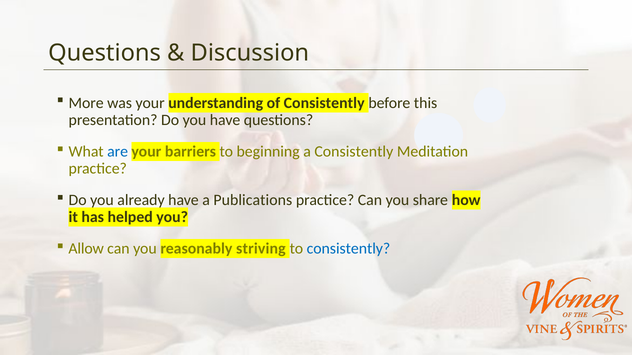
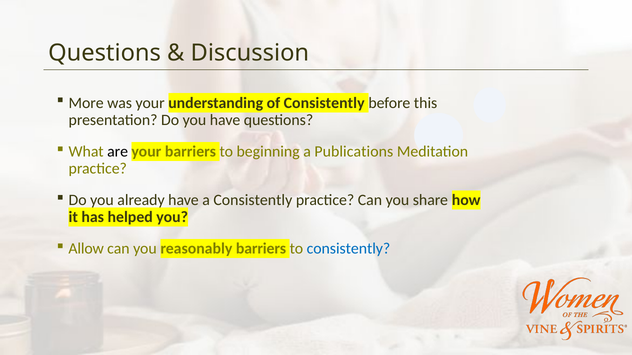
are colour: blue -> black
a Consistently: Consistently -> Publications
a Publications: Publications -> Consistently
reasonably striving: striving -> barriers
